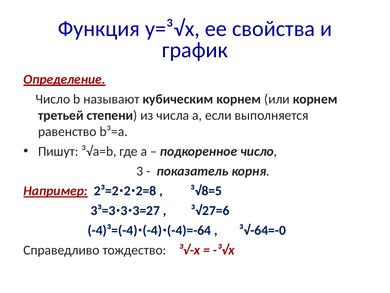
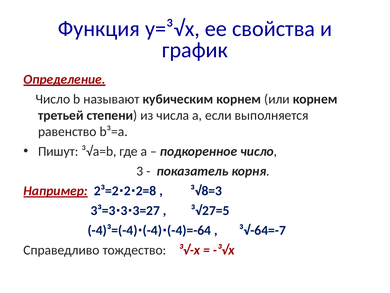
³√8=5: ³√8=5 -> ³√8=3
³√27=6: ³√27=6 -> ³√27=5
³√-64=-0: ³√-64=-0 -> ³√-64=-7
